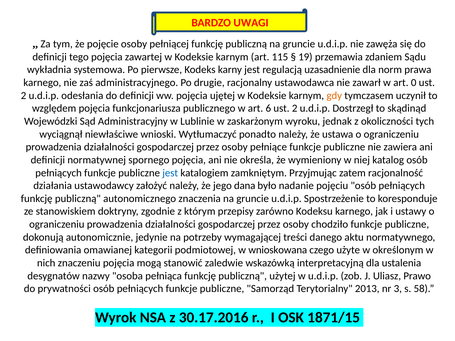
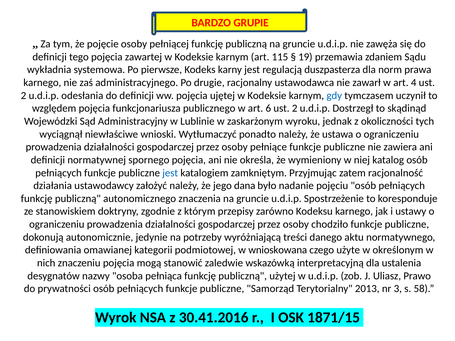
UWAGI: UWAGI -> GRUPIE
uzasadnienie: uzasadnienie -> duszpasterza
0: 0 -> 4
gdy colour: orange -> blue
wymagającej: wymagającej -> wyróżniającą
30.17.2016: 30.17.2016 -> 30.41.2016
